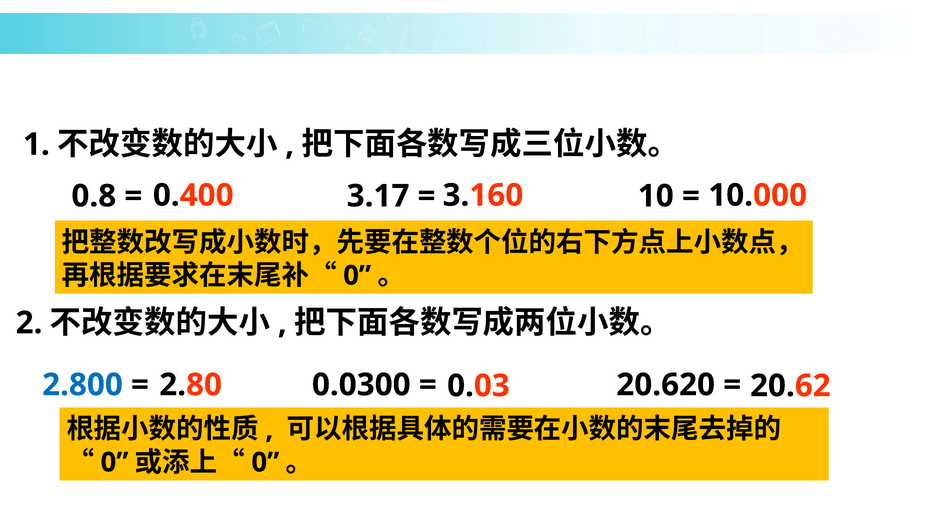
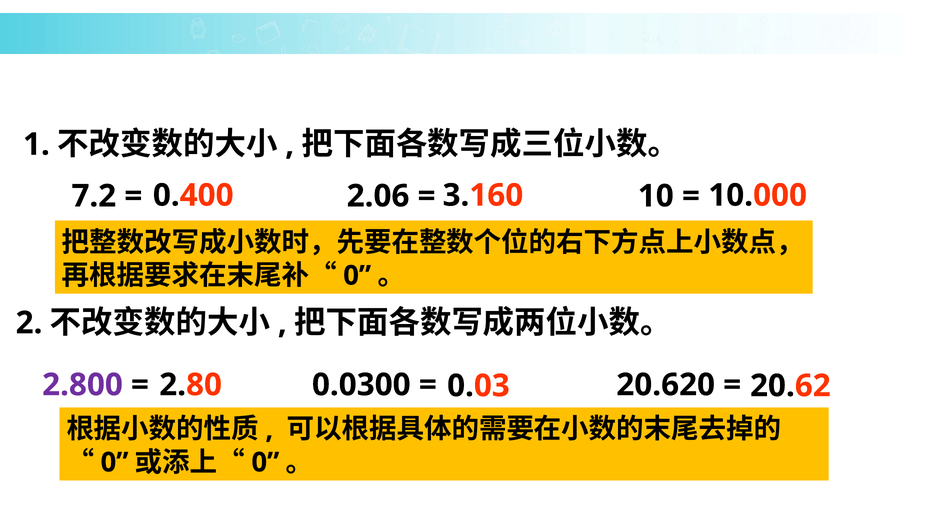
0.8: 0.8 -> 7.2
3.17: 3.17 -> 2.06
2.800 colour: blue -> purple
